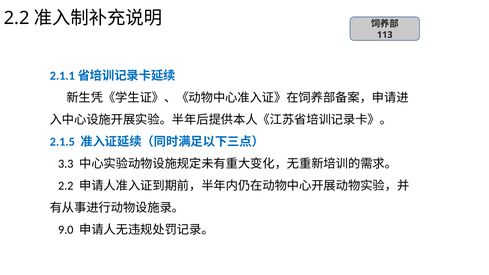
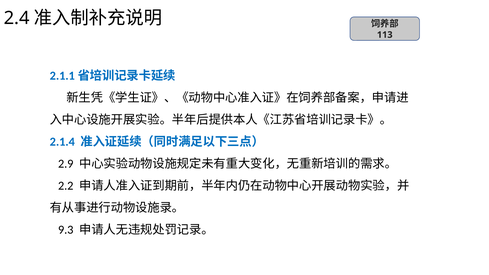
2.2 at (17, 18): 2.2 -> 2.4
2.1.5: 2.1.5 -> 2.1.4
3.3: 3.3 -> 2.9
9.0: 9.0 -> 9.3
